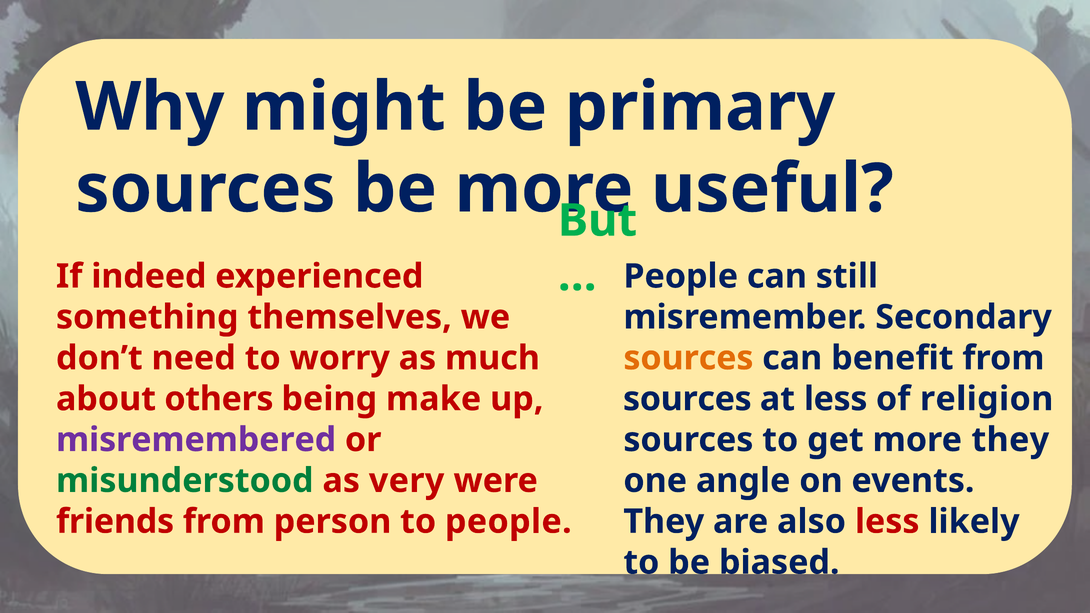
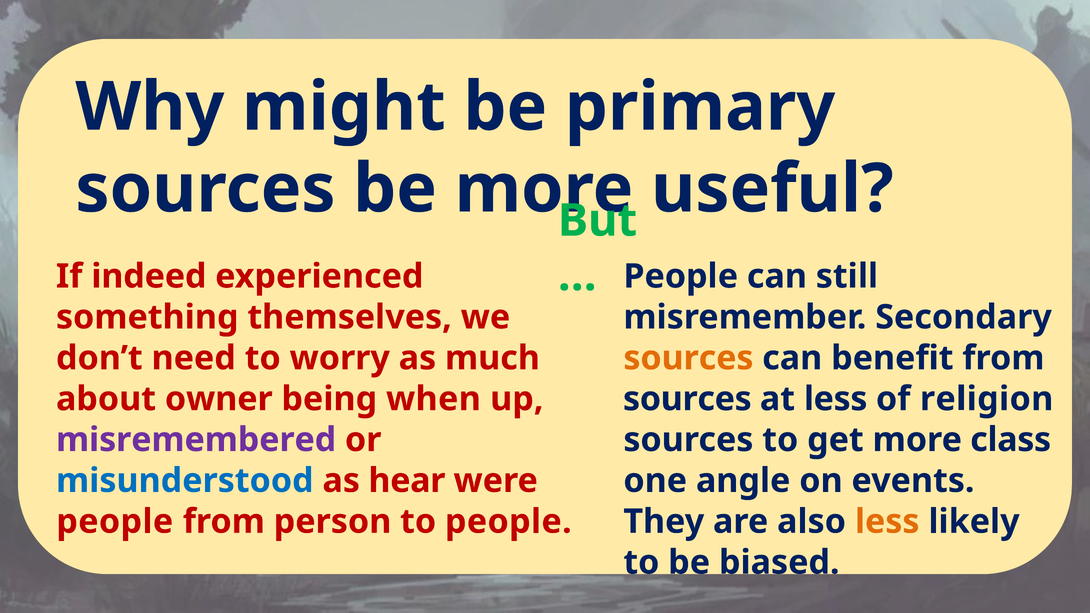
others: others -> owner
make: make -> when
more they: they -> class
misunderstood colour: green -> blue
very: very -> hear
friends at (115, 522): friends -> people
less at (887, 522) colour: red -> orange
